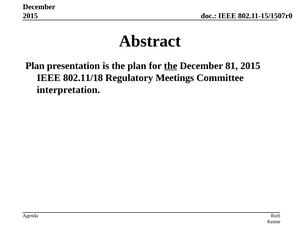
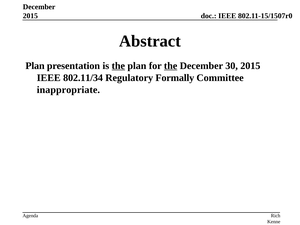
the at (118, 66) underline: none -> present
81: 81 -> 30
802.11/18: 802.11/18 -> 802.11/34
Meetings: Meetings -> Formally
interpretation: interpretation -> inappropriate
